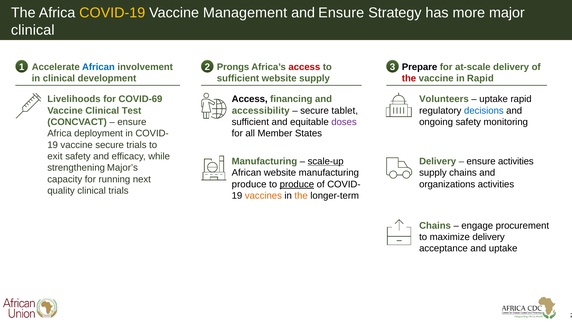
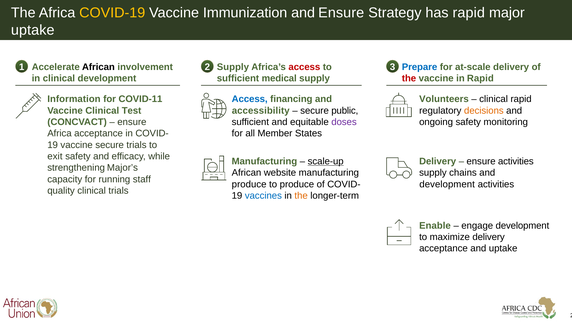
Management: Management -> Immunization
has more: more -> rapid
clinical at (33, 30): clinical -> uptake
African at (98, 67) colour: blue -> black
Prongs at (233, 67): Prongs -> Supply
Prepare colour: black -> blue
sufficient website: website -> medical
Access at (250, 99) colour: black -> blue
Livelihoods: Livelihoods -> Information
COVID-69: COVID-69 -> COVID-11
uptake at (494, 99): uptake -> clinical
tablet: tablet -> public
decisions colour: blue -> orange
Africa deployment: deployment -> acceptance
next: next -> staff
produce at (297, 184) underline: present -> none
organizations at (447, 184): organizations -> development
vaccines colour: orange -> blue
Chains at (435, 225): Chains -> Enable
engage procurement: procurement -> development
